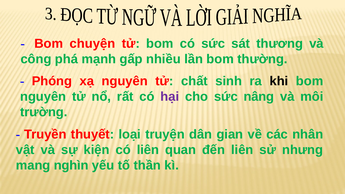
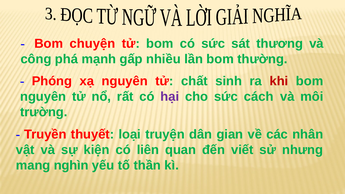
khi colour: black -> red
nâng: nâng -> cách
đến liên: liên -> viết
